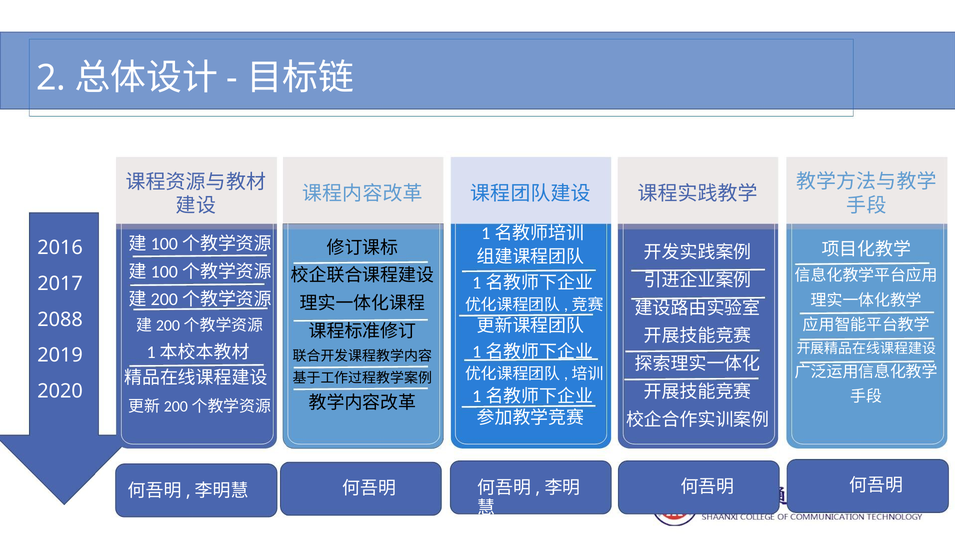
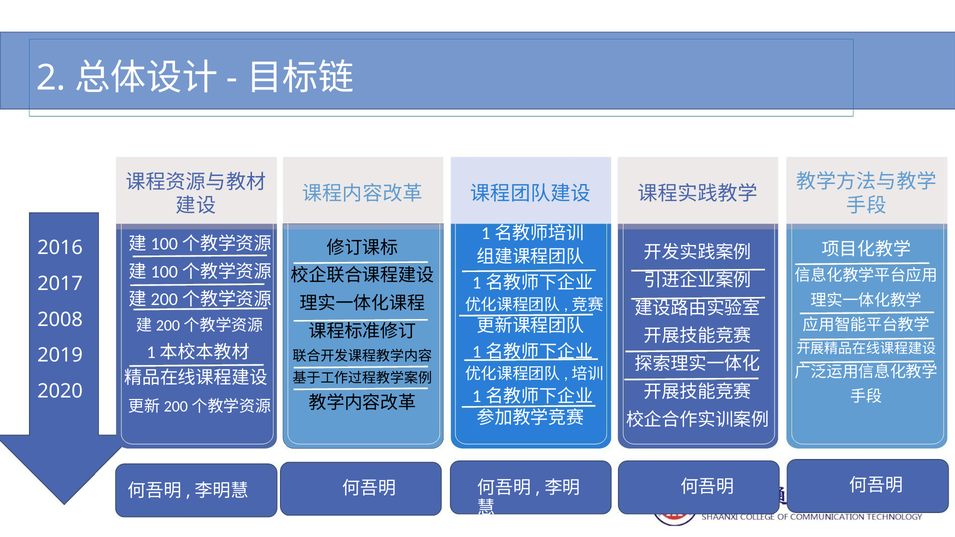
2088: 2088 -> 2008
